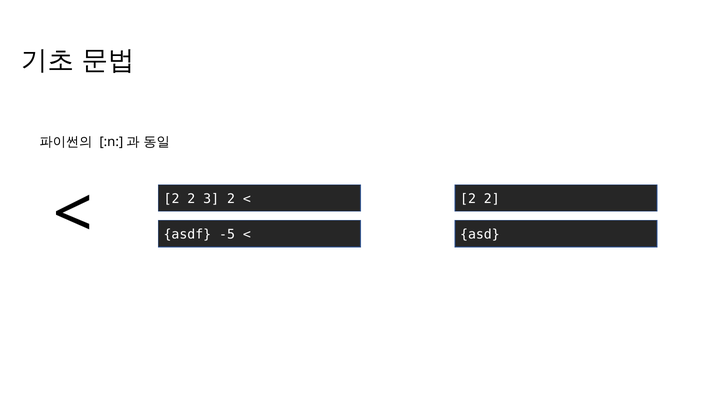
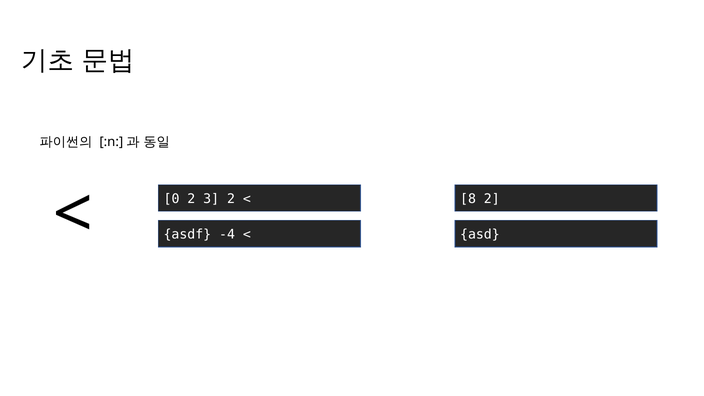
2 at (172, 199): 2 -> 0
2 at (468, 199): 2 -> 8
-5: -5 -> -4
